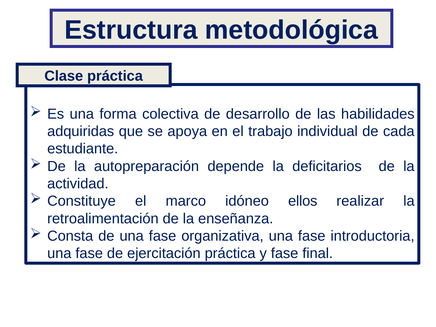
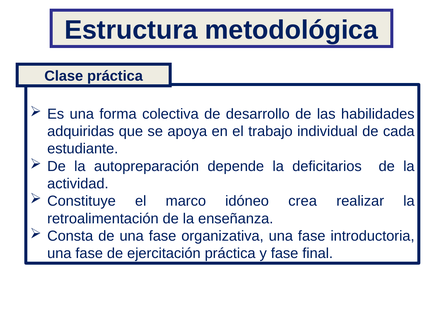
ellos: ellos -> crea
